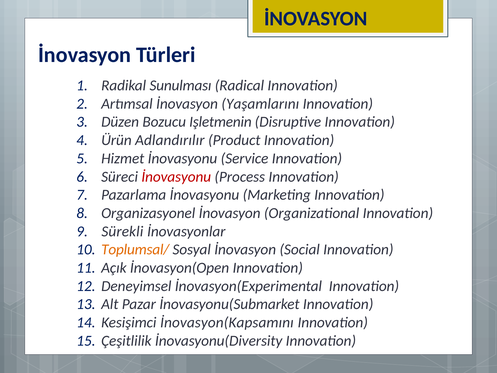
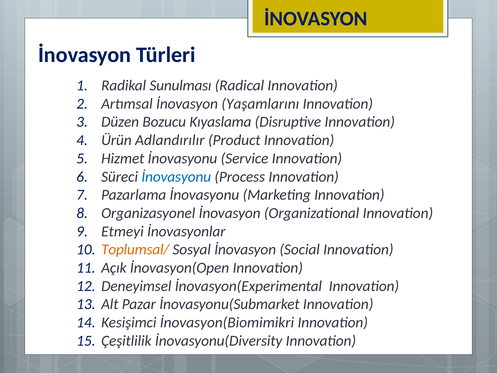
Işletmenin: Işletmenin -> Kıyaslama
İnovasyonu at (176, 177) colour: red -> blue
Sürekli: Sürekli -> Etmeyi
İnovasyon(Kapsamını: İnovasyon(Kapsamını -> İnovasyon(Biomimikri
